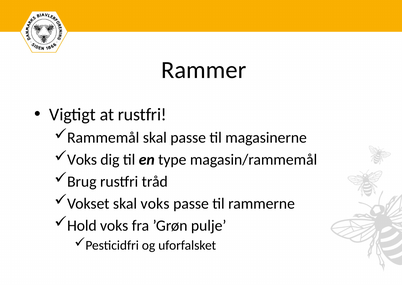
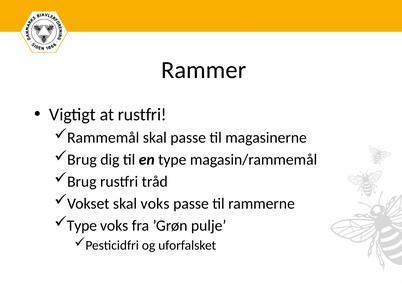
Voks at (82, 159): Voks -> Brug
Hold at (82, 225): Hold -> Type
